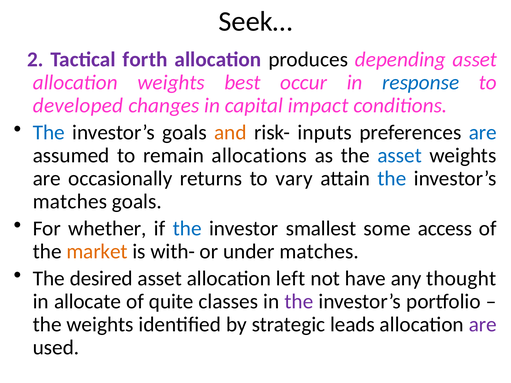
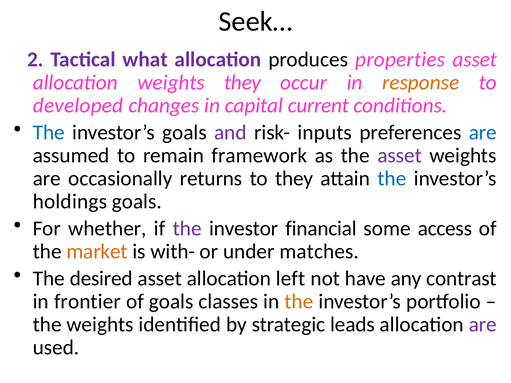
forth: forth -> what
depending: depending -> properties
weights best: best -> they
response colour: blue -> orange
impact: impact -> current
and colour: orange -> purple
allocations: allocations -> framework
asset at (400, 155) colour: blue -> purple
to vary: vary -> they
matches at (70, 201): matches -> holdings
the at (187, 229) colour: blue -> purple
smallest: smallest -> financial
thought: thought -> contrast
allocate: allocate -> frontier
of quite: quite -> goals
the at (299, 302) colour: purple -> orange
